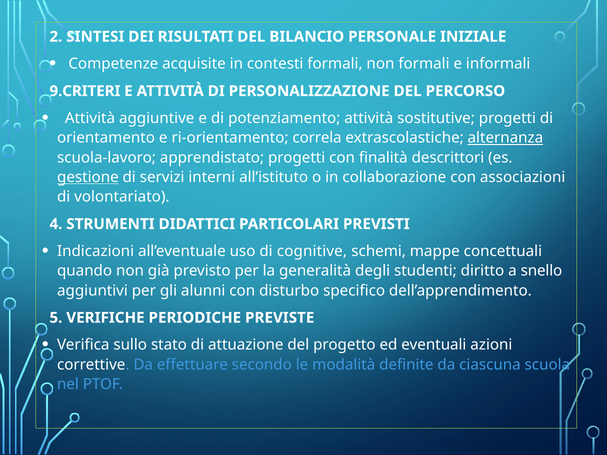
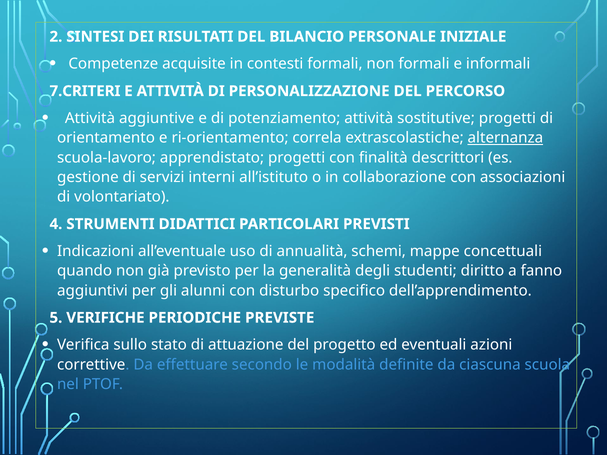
9.CRITERI: 9.CRITERI -> 7.CRITERI
gestione underline: present -> none
cognitive: cognitive -> annualità
snello: snello -> fanno
